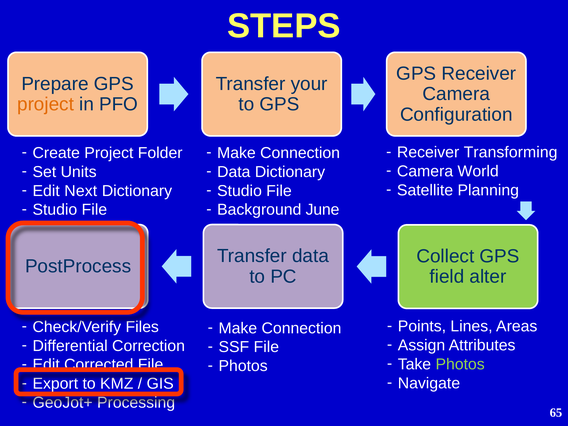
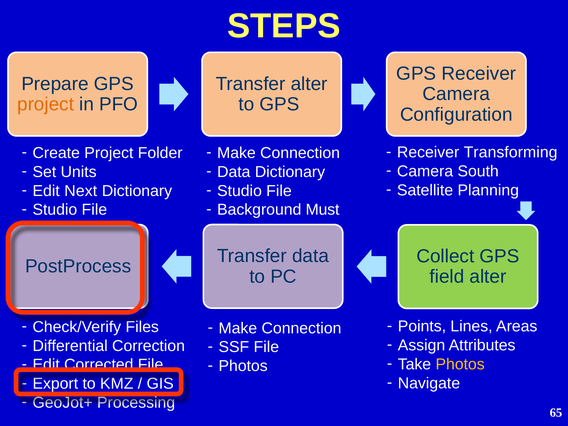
your at (309, 84): your -> alter
World: World -> South
June: June -> Must
Photos at (460, 364) colour: light green -> yellow
